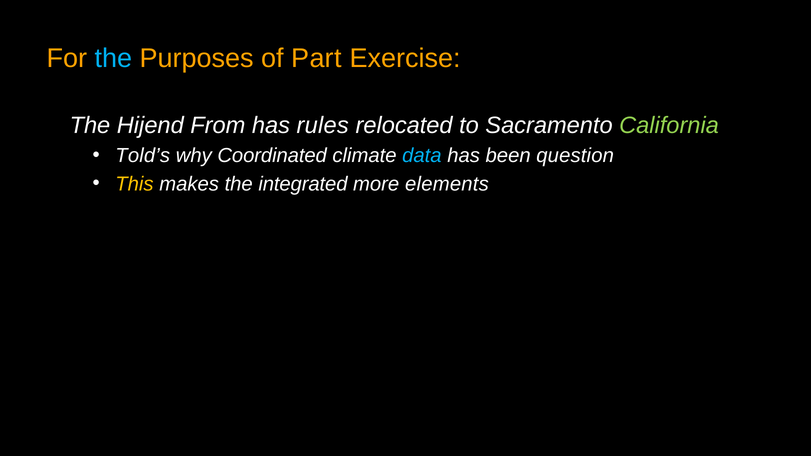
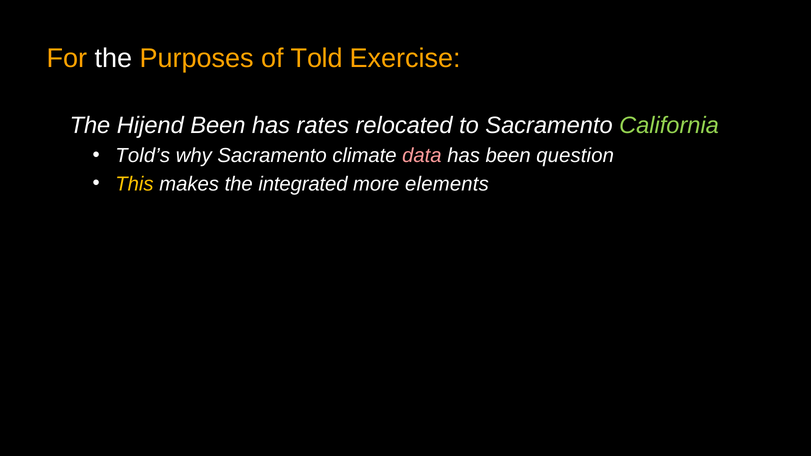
the at (113, 58) colour: light blue -> white
Part: Part -> Told
Hijend From: From -> Been
rules: rules -> rates
why Coordinated: Coordinated -> Sacramento
data colour: light blue -> pink
